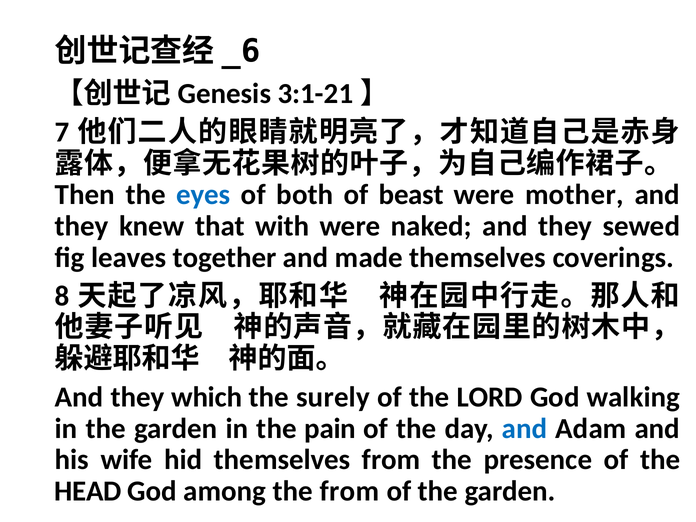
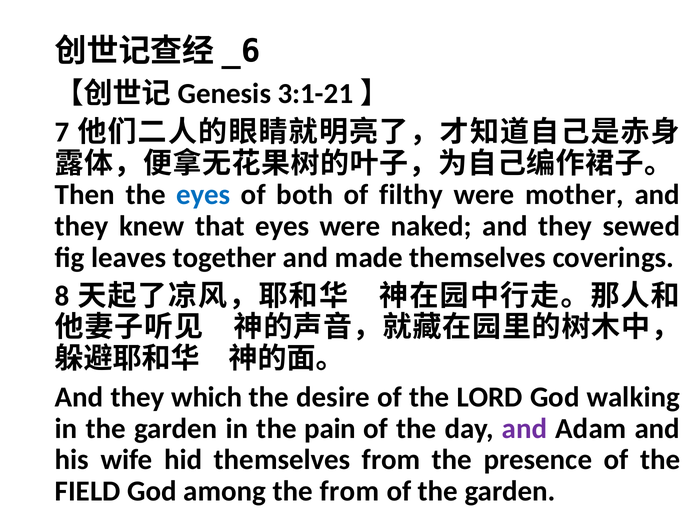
beast: beast -> filthy
that with: with -> eyes
surely: surely -> desire
and at (524, 429) colour: blue -> purple
HEAD: HEAD -> FIELD
